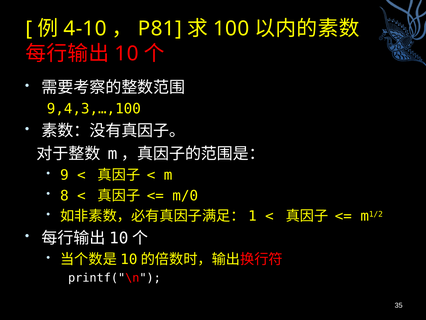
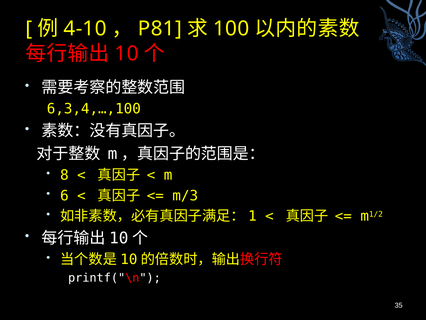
9,4,3,…,100: 9,4,3,…,100 -> 6,3,4,…,100
9: 9 -> 8
8: 8 -> 6
m/0: m/0 -> m/3
